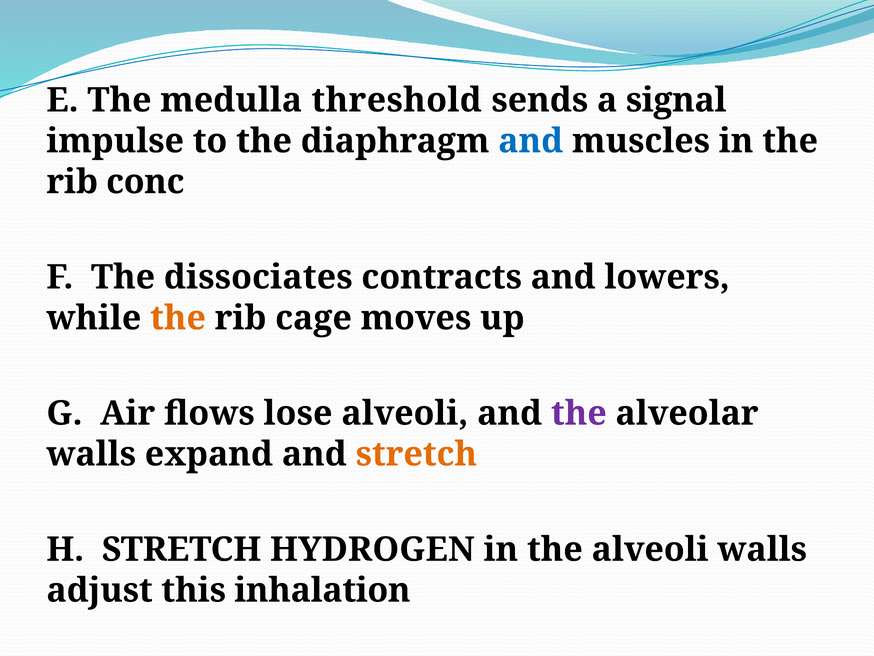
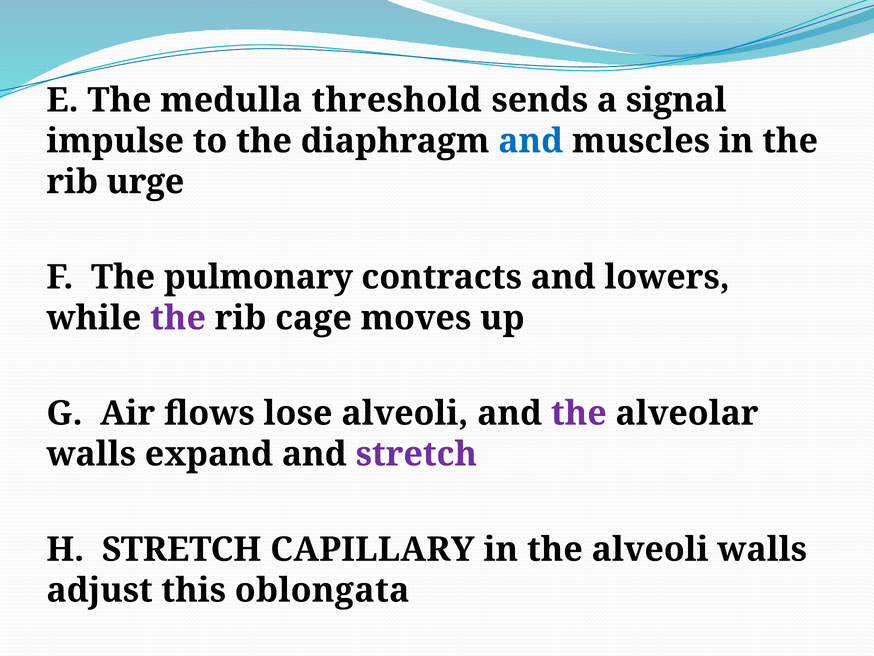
conc: conc -> urge
dissociates: dissociates -> pulmonary
the at (178, 318) colour: orange -> purple
stretch at (416, 454) colour: orange -> purple
HYDROGEN: HYDROGEN -> CAPILLARY
inhalation: inhalation -> oblongata
